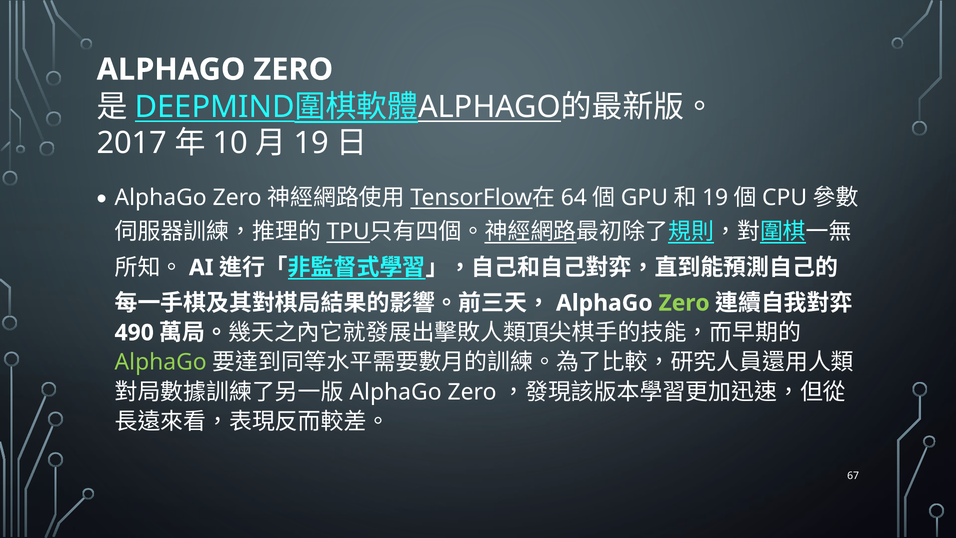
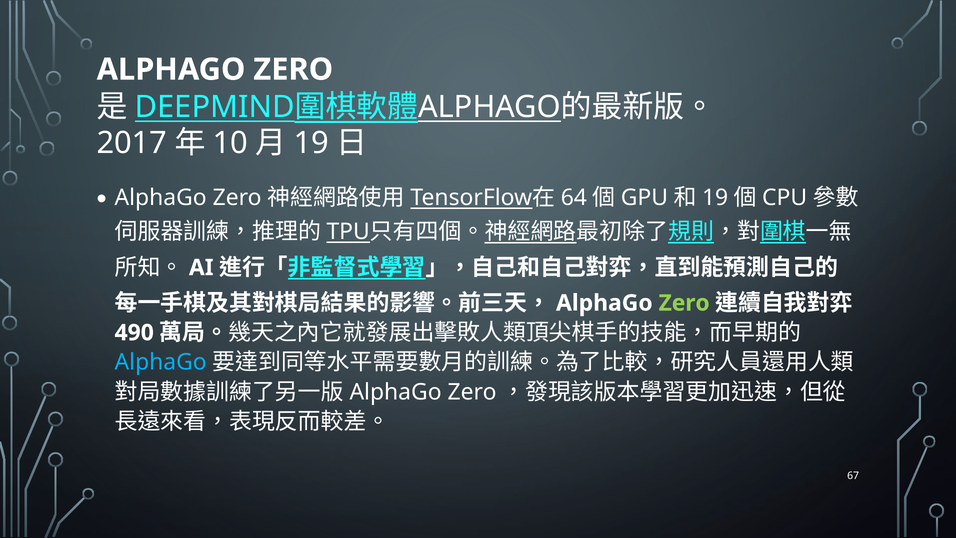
AlphaGo at (161, 362) colour: light green -> light blue
